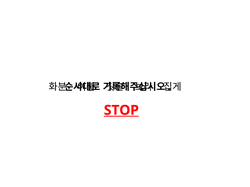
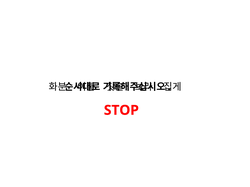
STOP underline: present -> none
